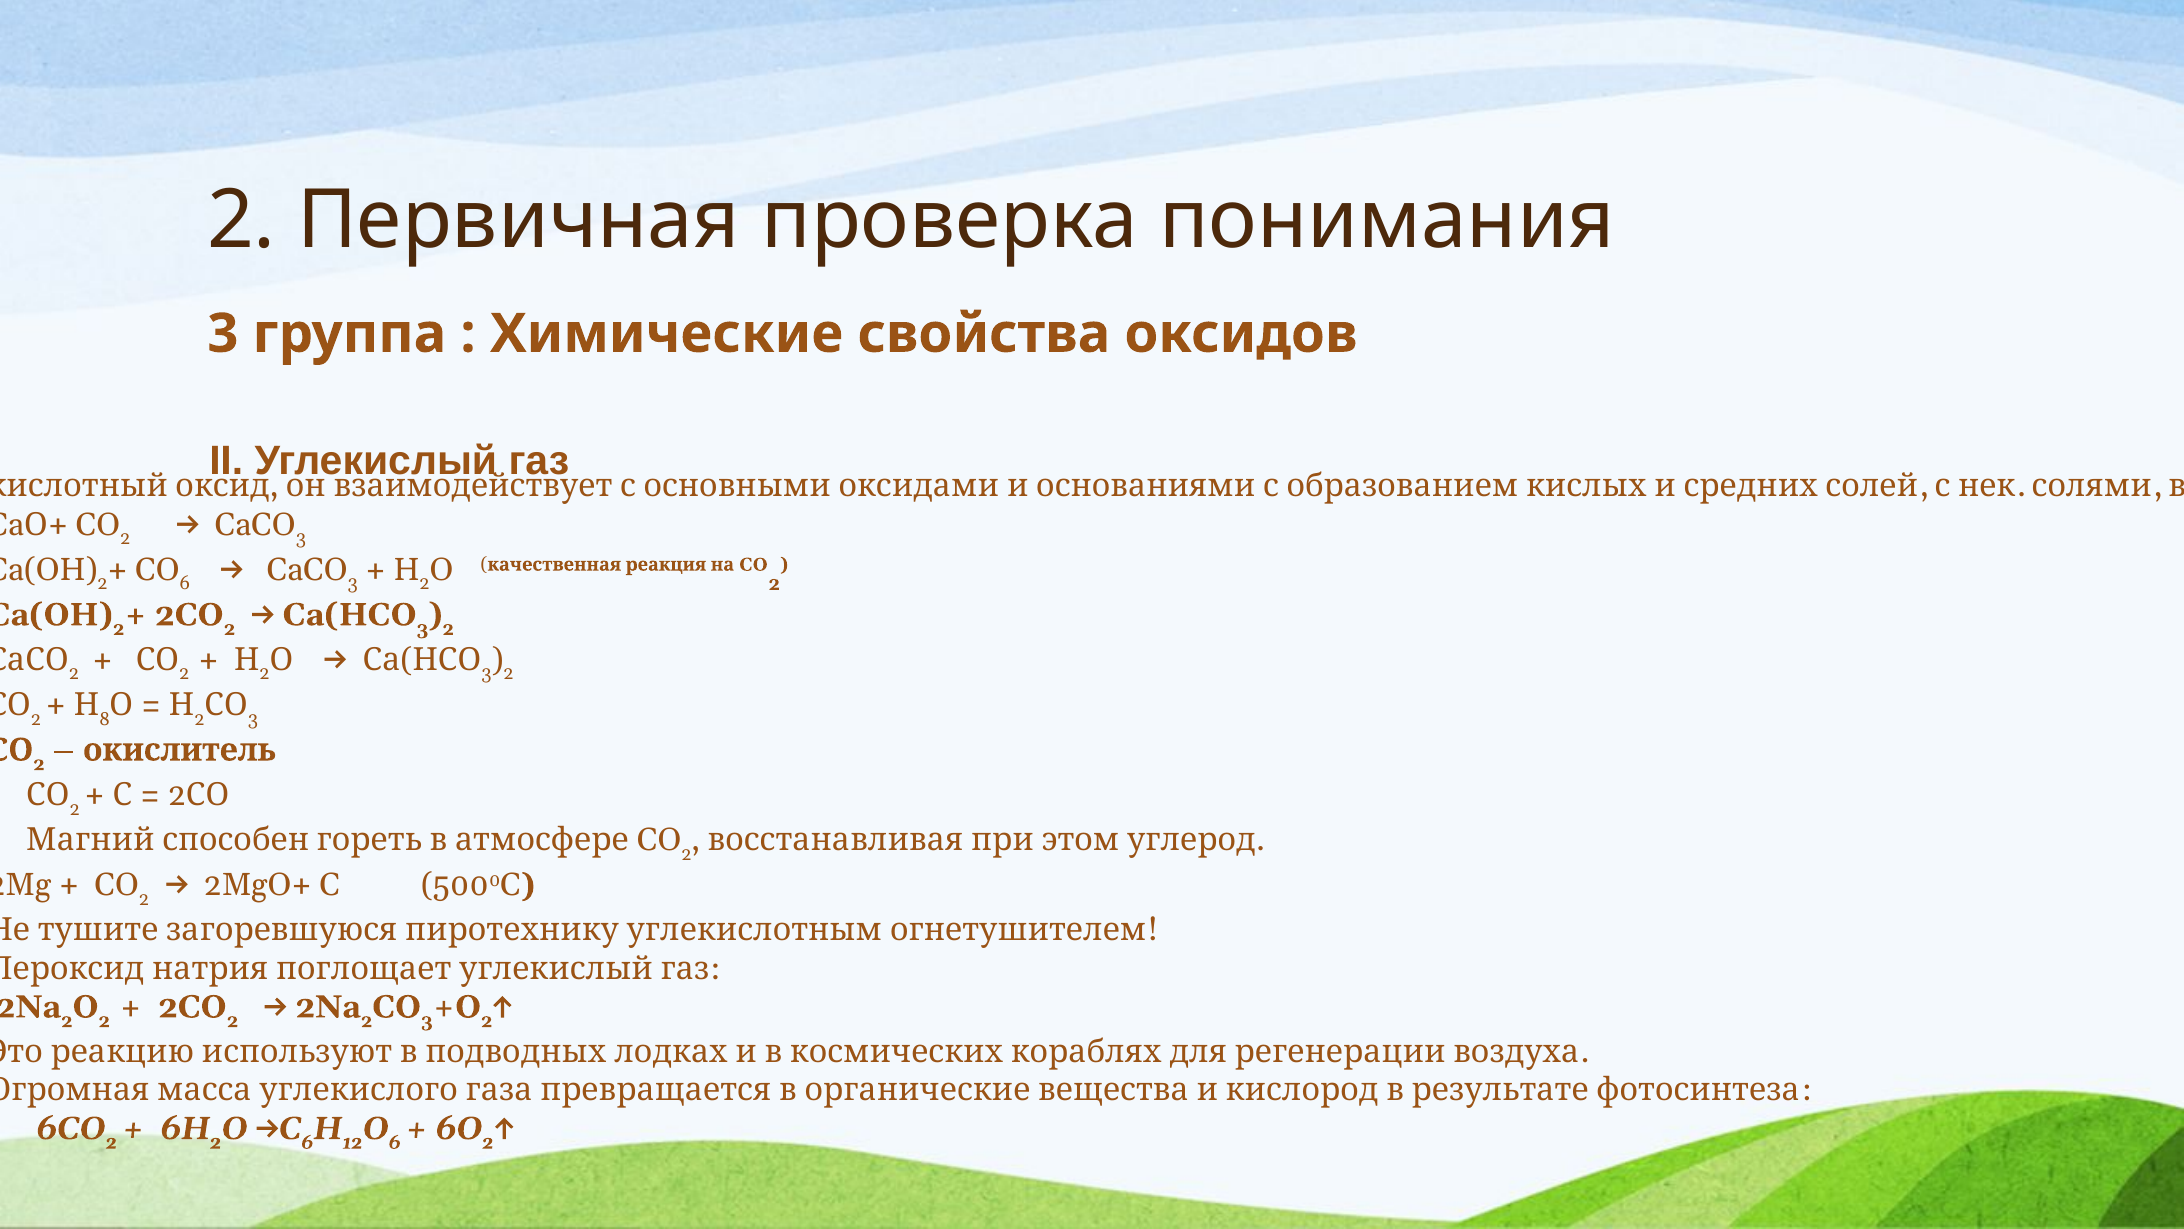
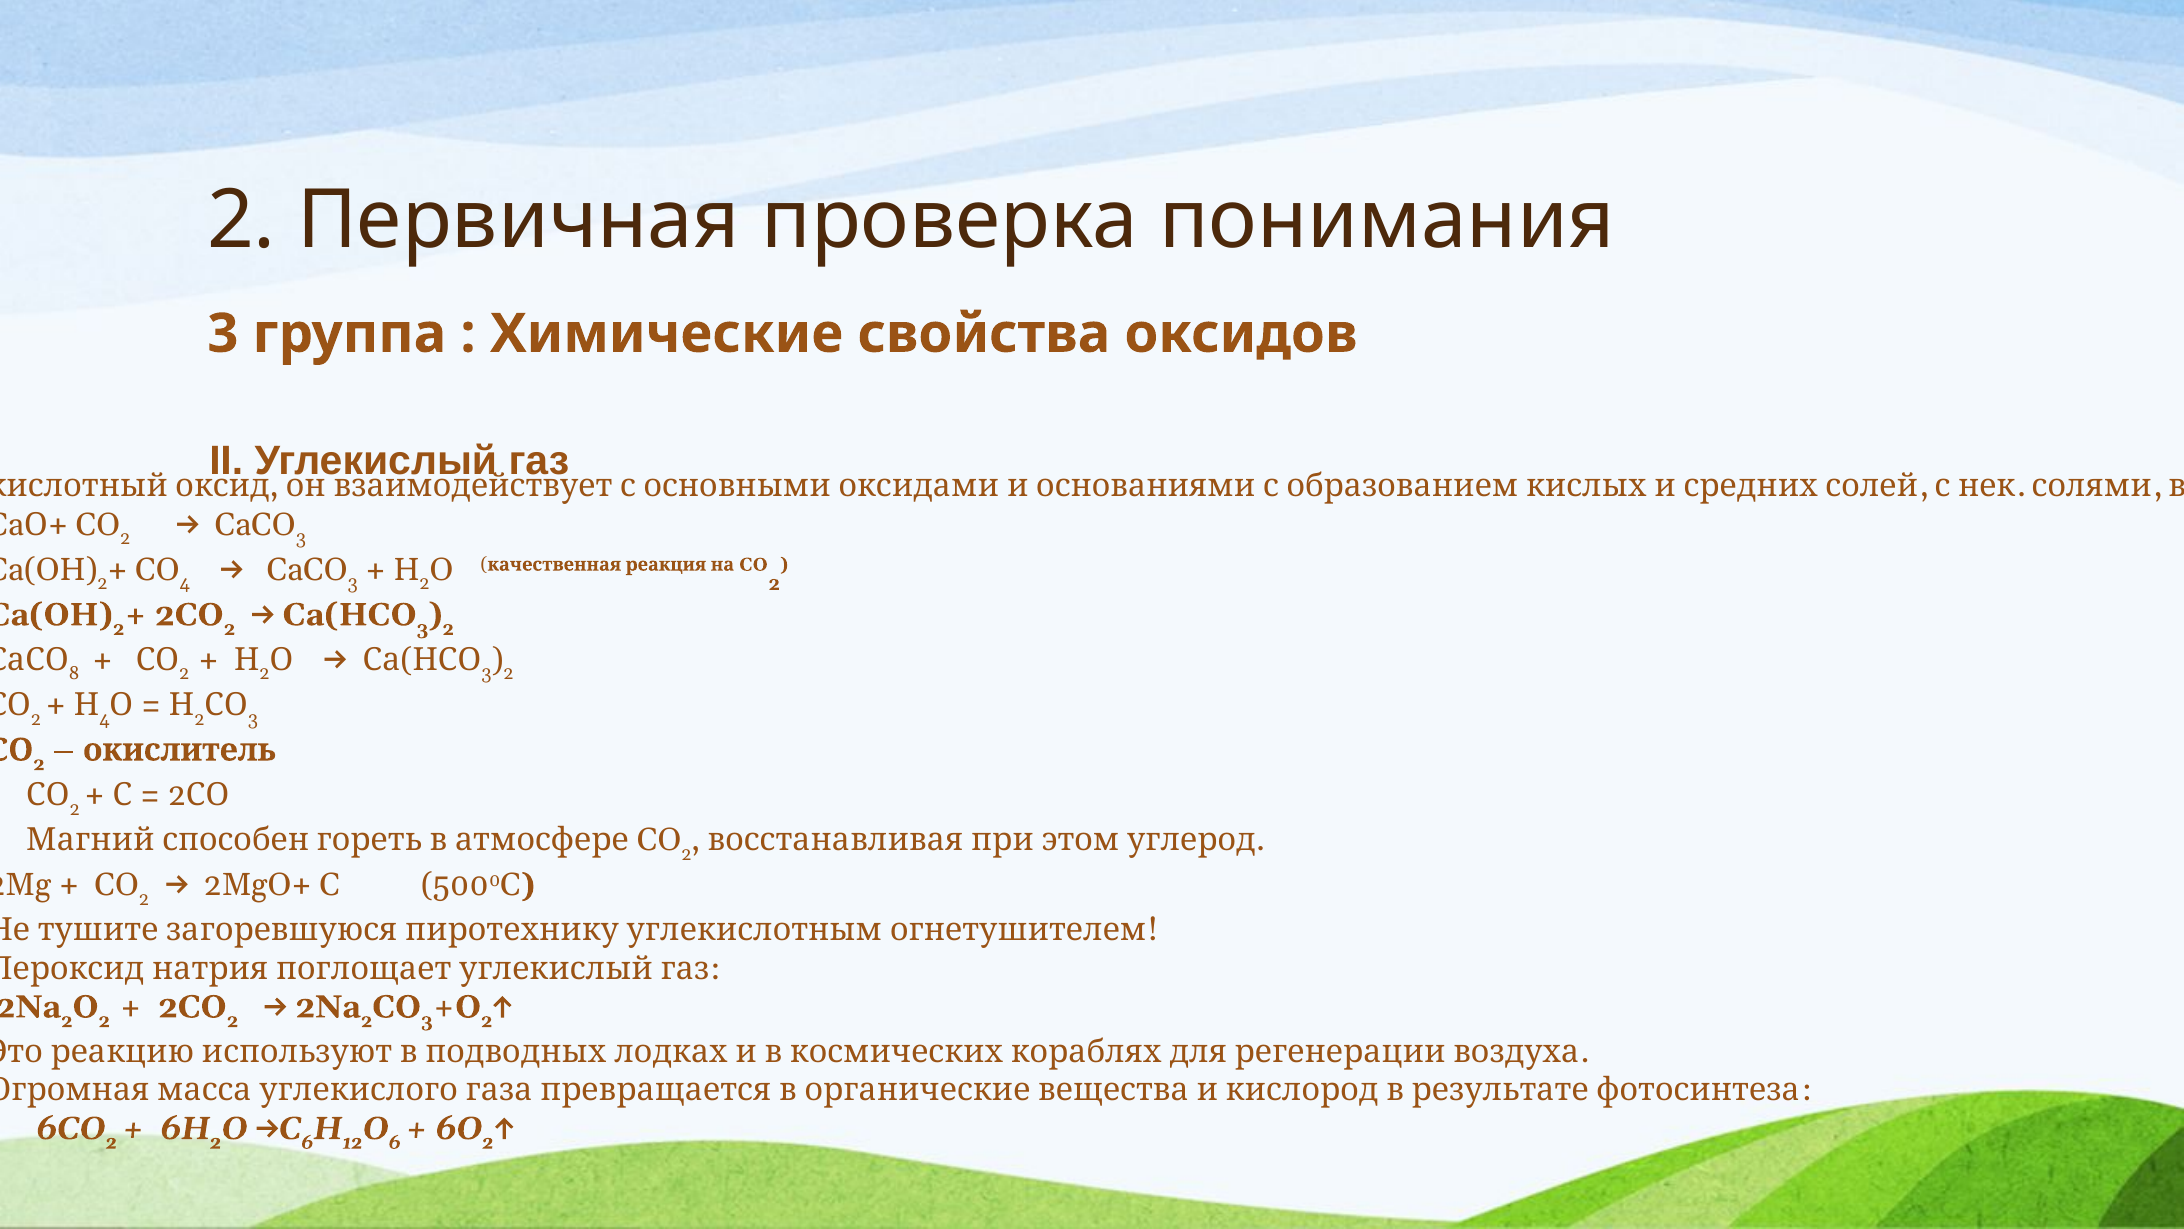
6 at (185, 583): 6 -> 4
2 at (74, 674): 2 -> 8
8 at (105, 719): 8 -> 4
